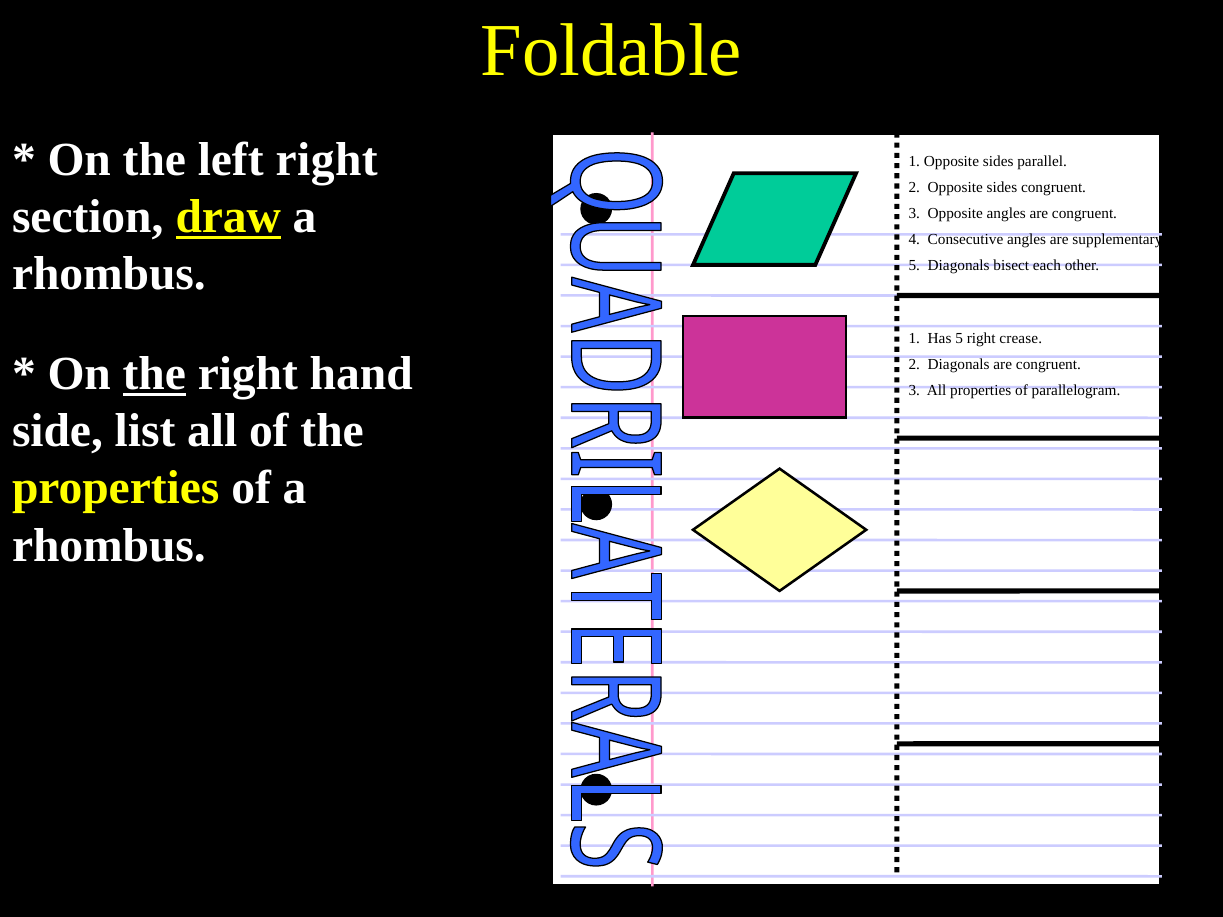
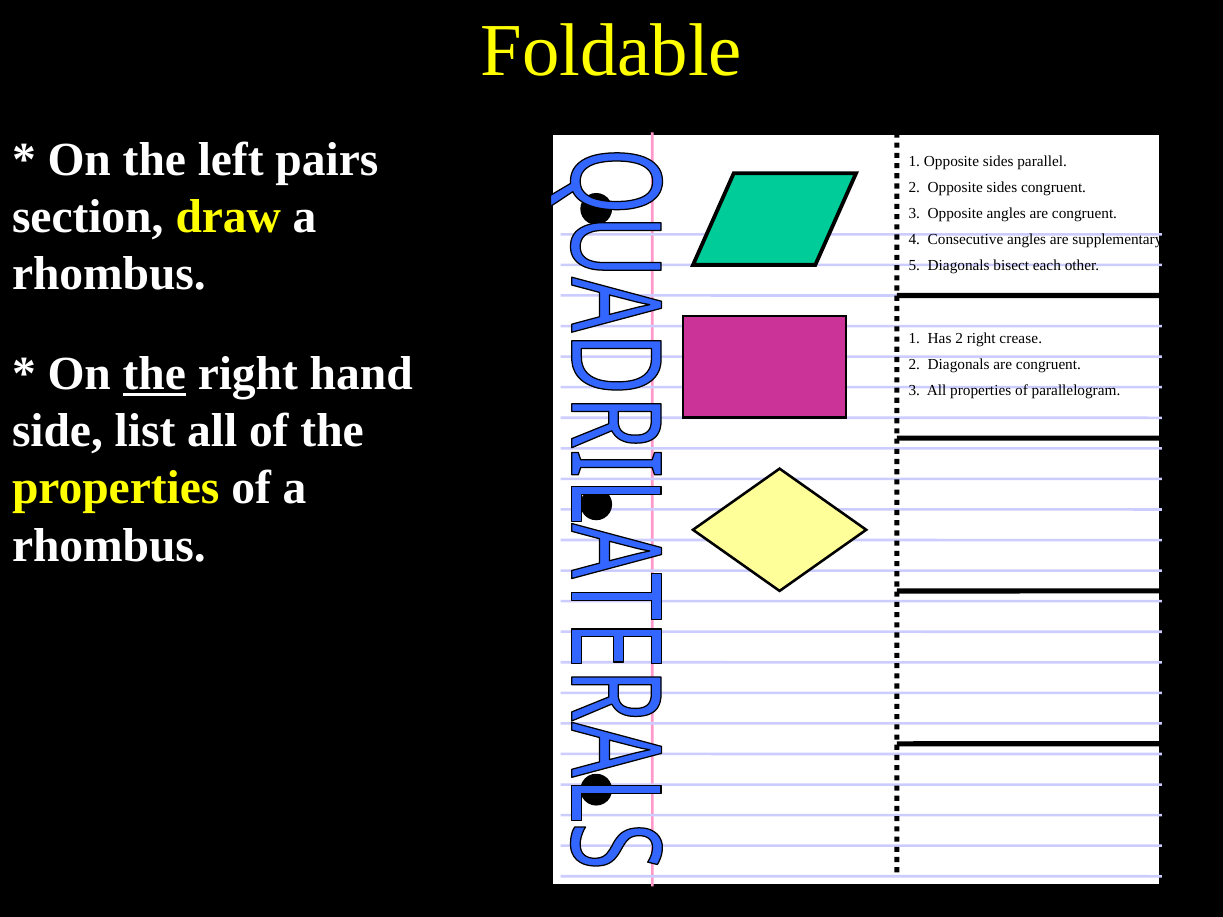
left right: right -> pairs
draw underline: present -> none
Has 5: 5 -> 2
